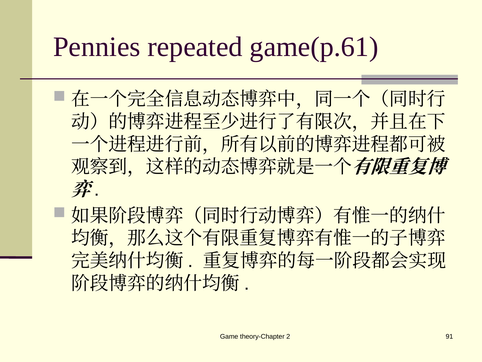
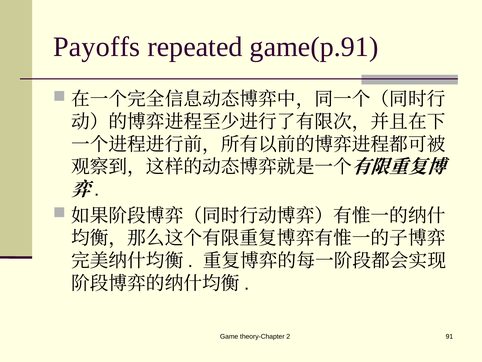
Pennies: Pennies -> Payoffs
game(p.61: game(p.61 -> game(p.91
